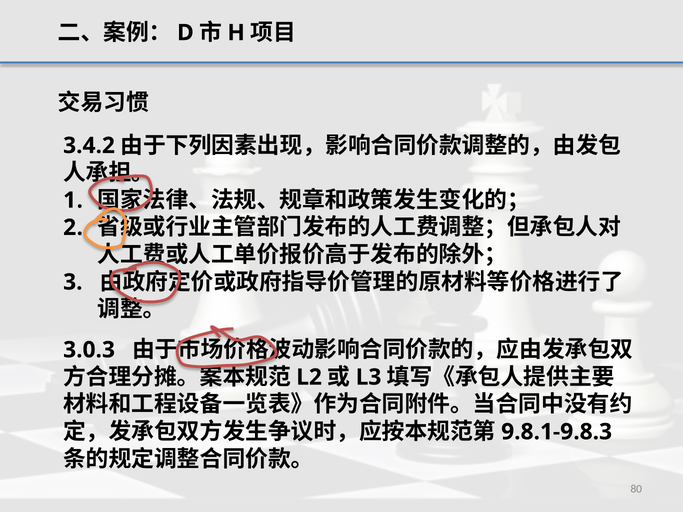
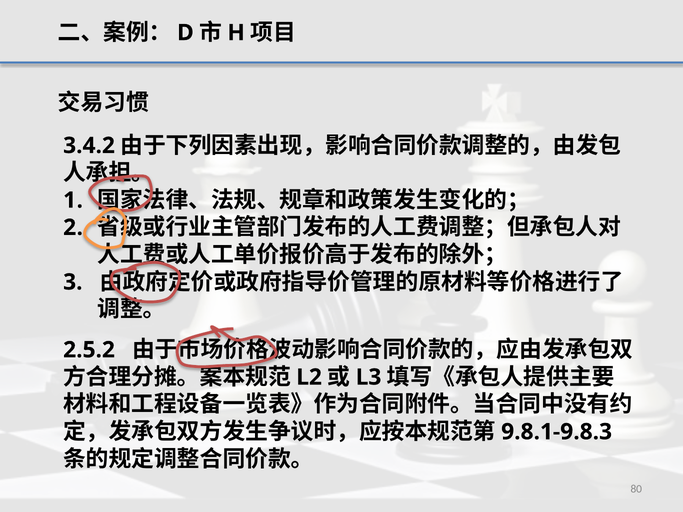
3.0.3: 3.0.3 -> 2.5.2
